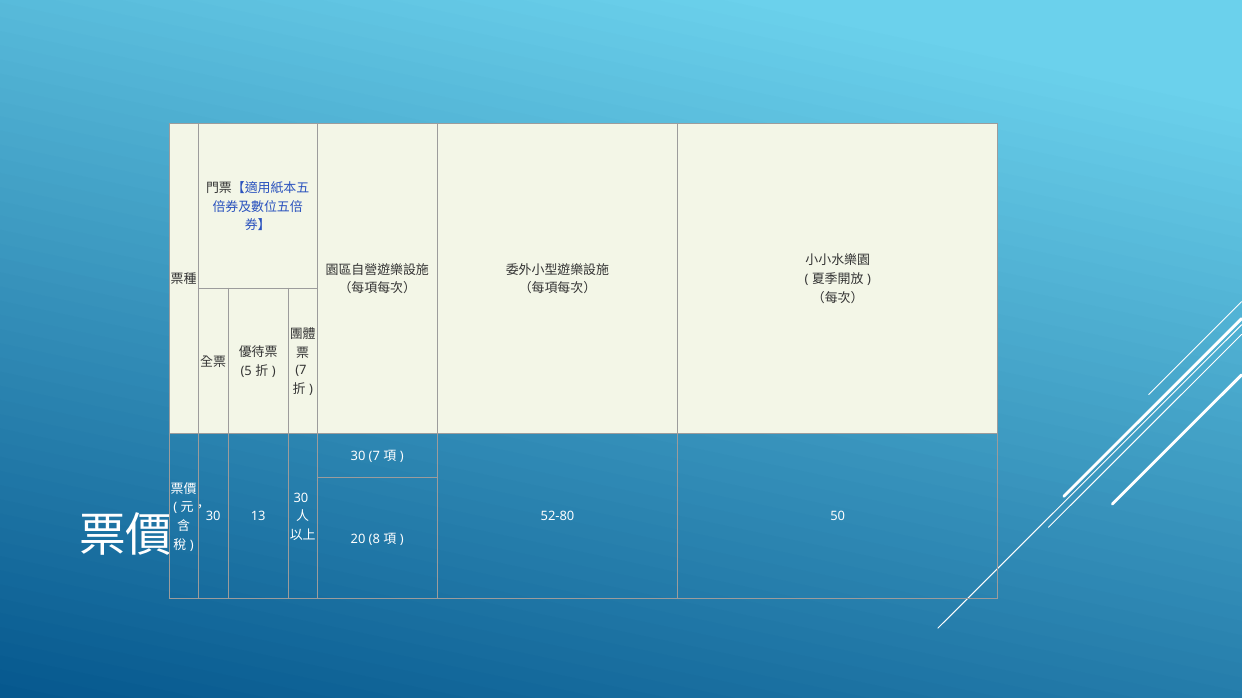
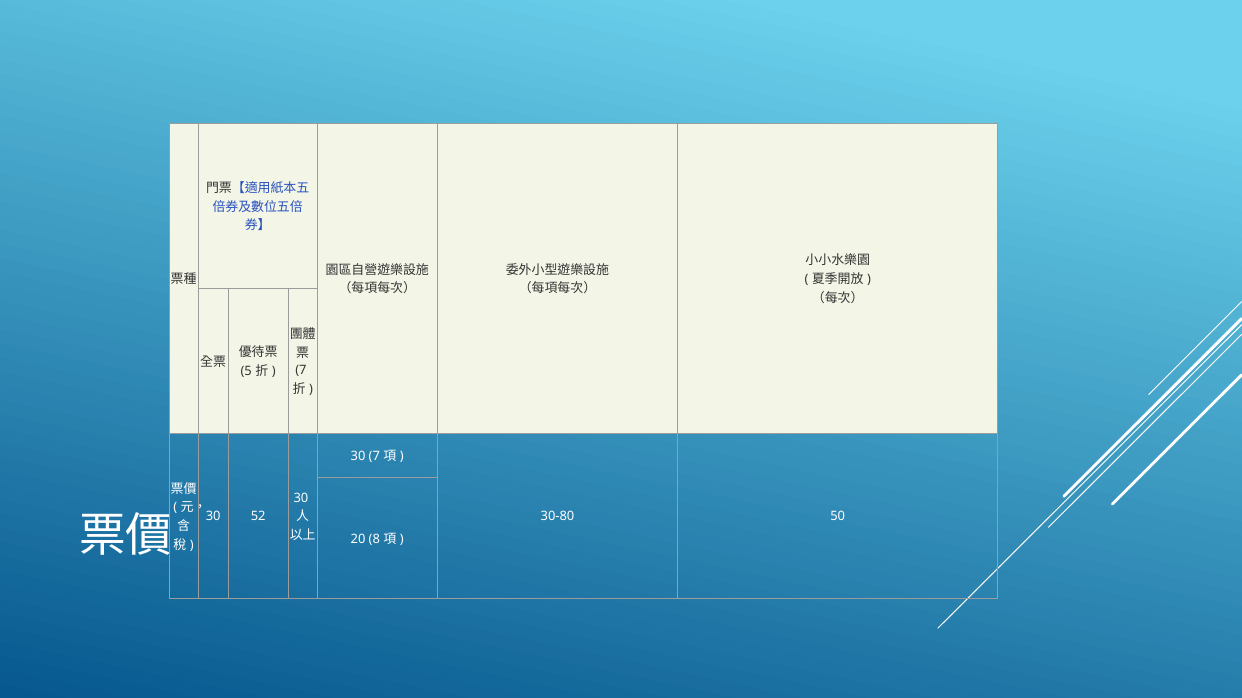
13: 13 -> 52
52-80: 52-80 -> 30-80
